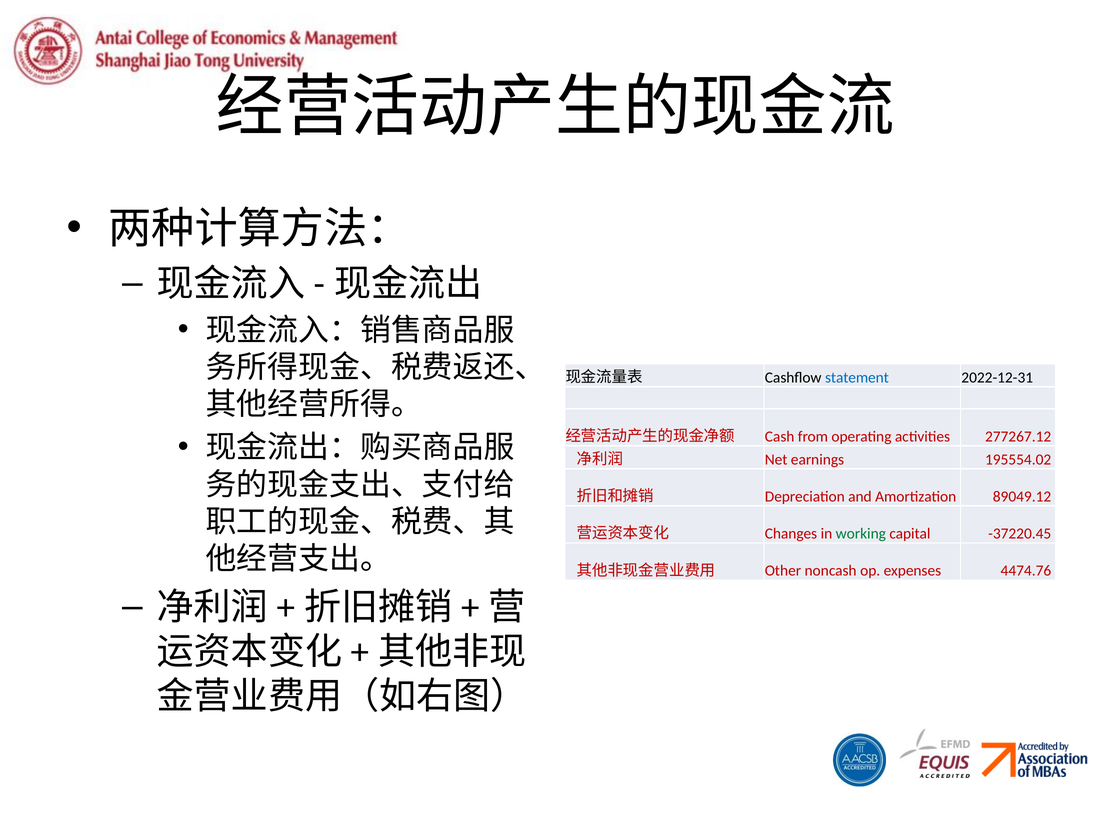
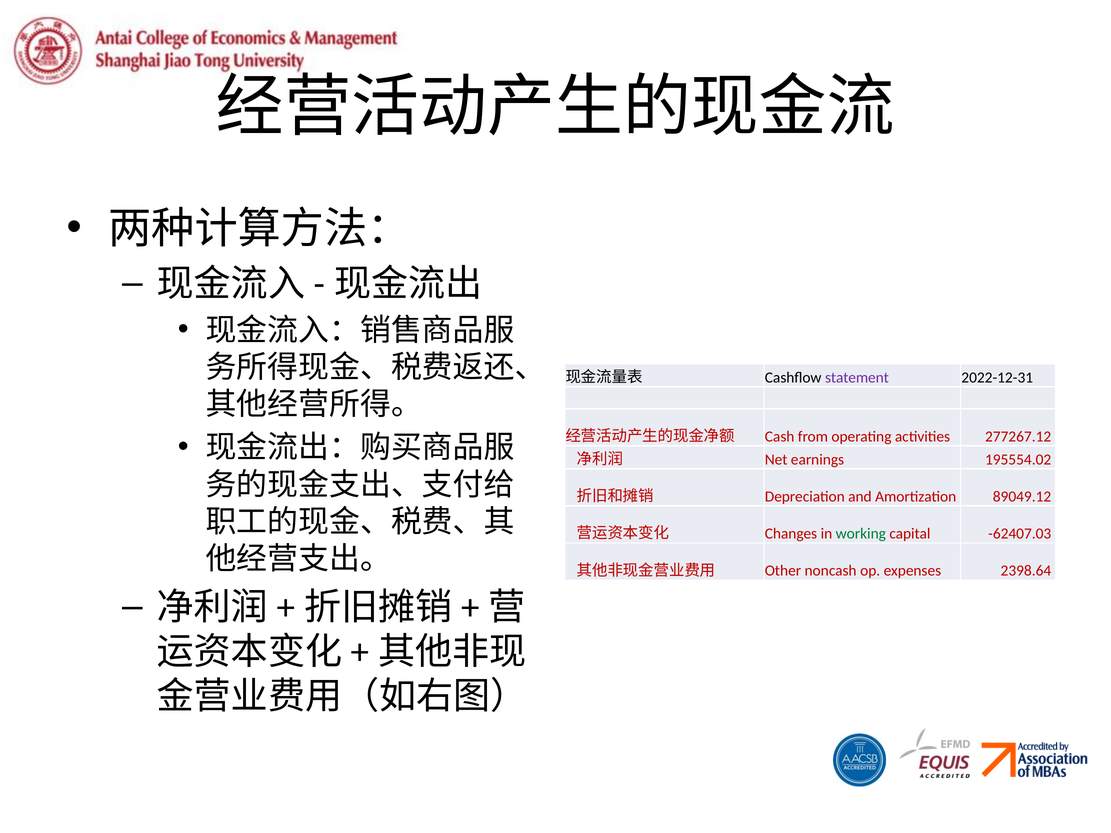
statement colour: blue -> purple
-37220.45: -37220.45 -> -62407.03
4474.76: 4474.76 -> 2398.64
